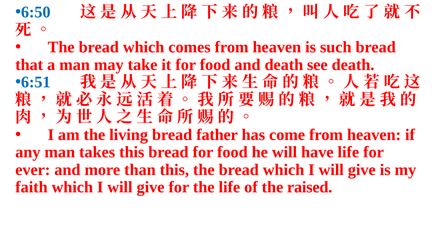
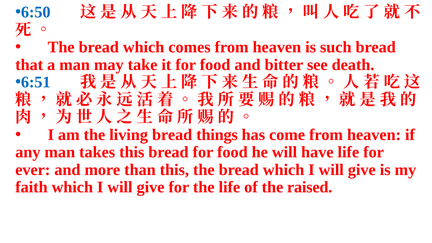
and death: death -> bitter
father: father -> things
